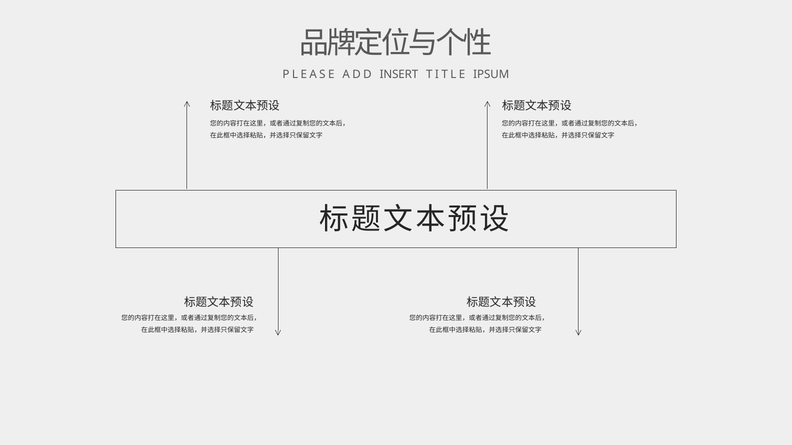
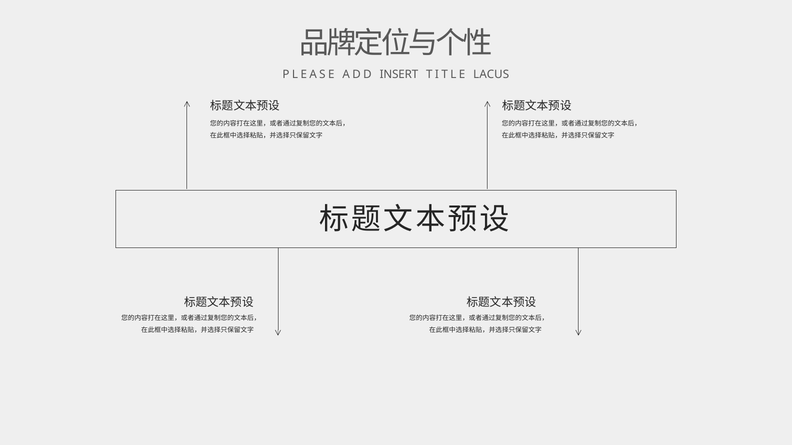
IPSUM: IPSUM -> LACUS
